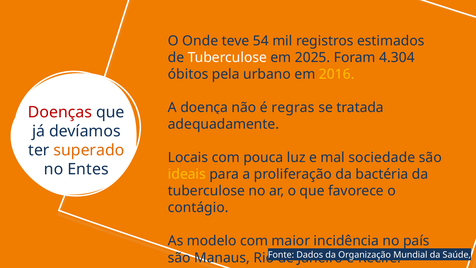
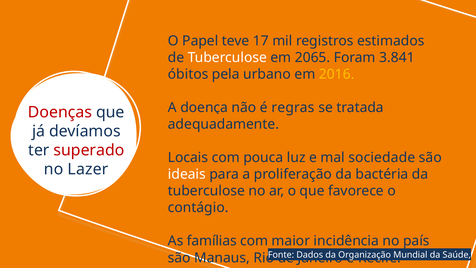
Onde: Onde -> Papel
54: 54 -> 17
2025: 2025 -> 2065
4.304: 4.304 -> 3.841
superado colour: orange -> red
Entes: Entes -> Lazer
ideais colour: yellow -> white
modelo: modelo -> famílias
